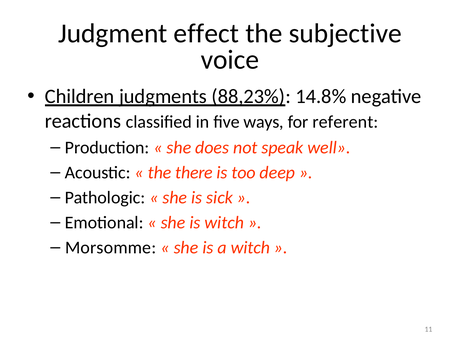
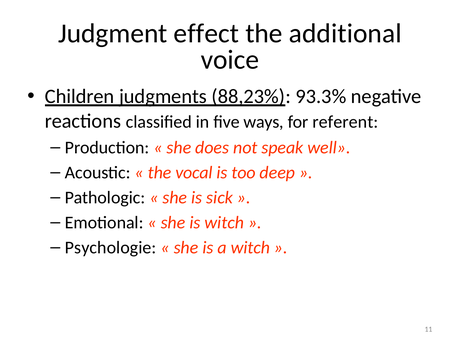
subjective: subjective -> additional
14.8%: 14.8% -> 93.3%
there: there -> vocal
Morsomme: Morsomme -> Psychologie
